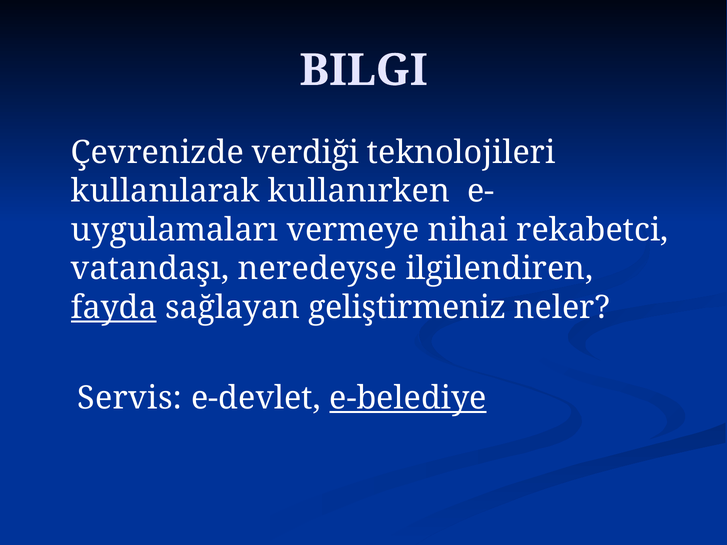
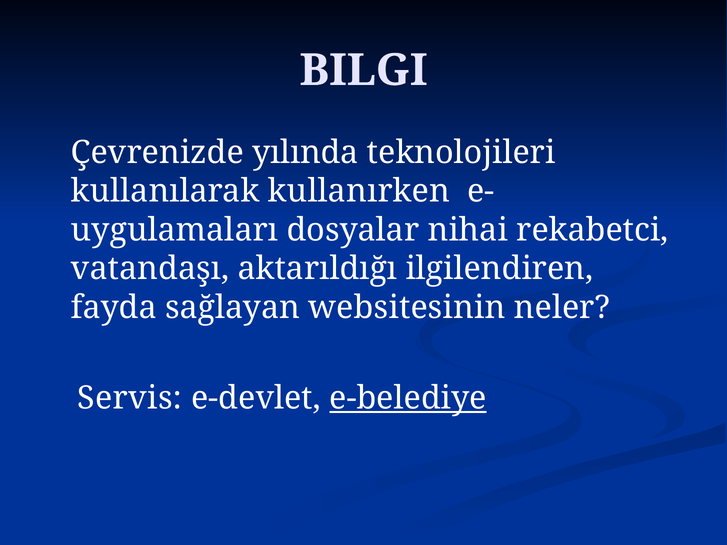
verdiği: verdiği -> yılında
vermeye: vermeye -> dosyalar
neredeyse: neredeyse -> aktarıldığı
fayda underline: present -> none
geliştirmeniz: geliştirmeniz -> websitesinin
